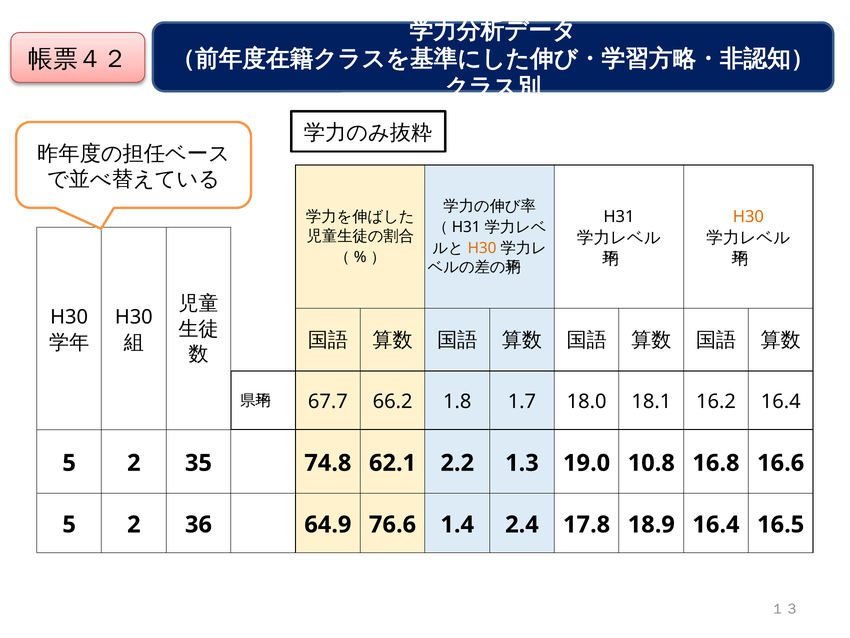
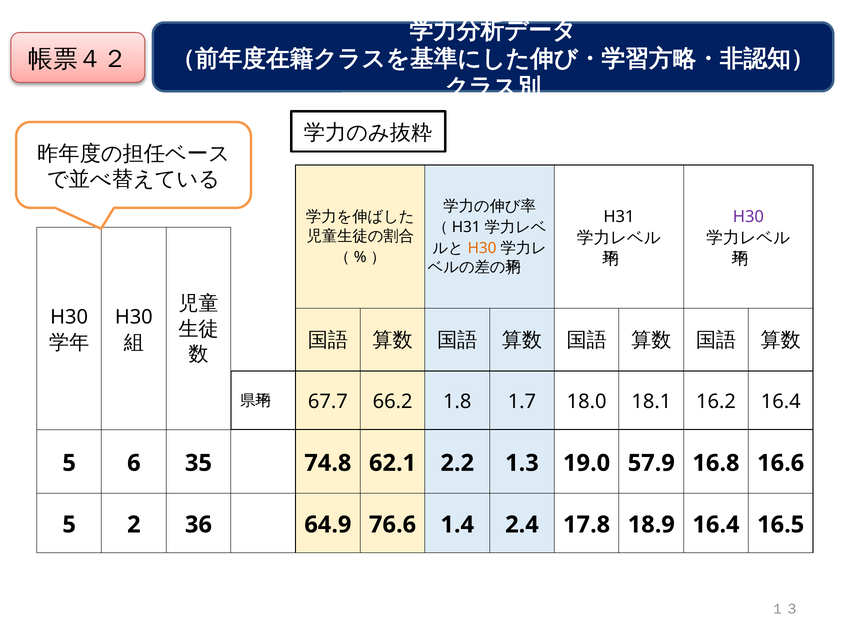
H30 at (748, 217) colour: orange -> purple
2 at (134, 463): 2 -> 6
10.8: 10.8 -> 57.9
